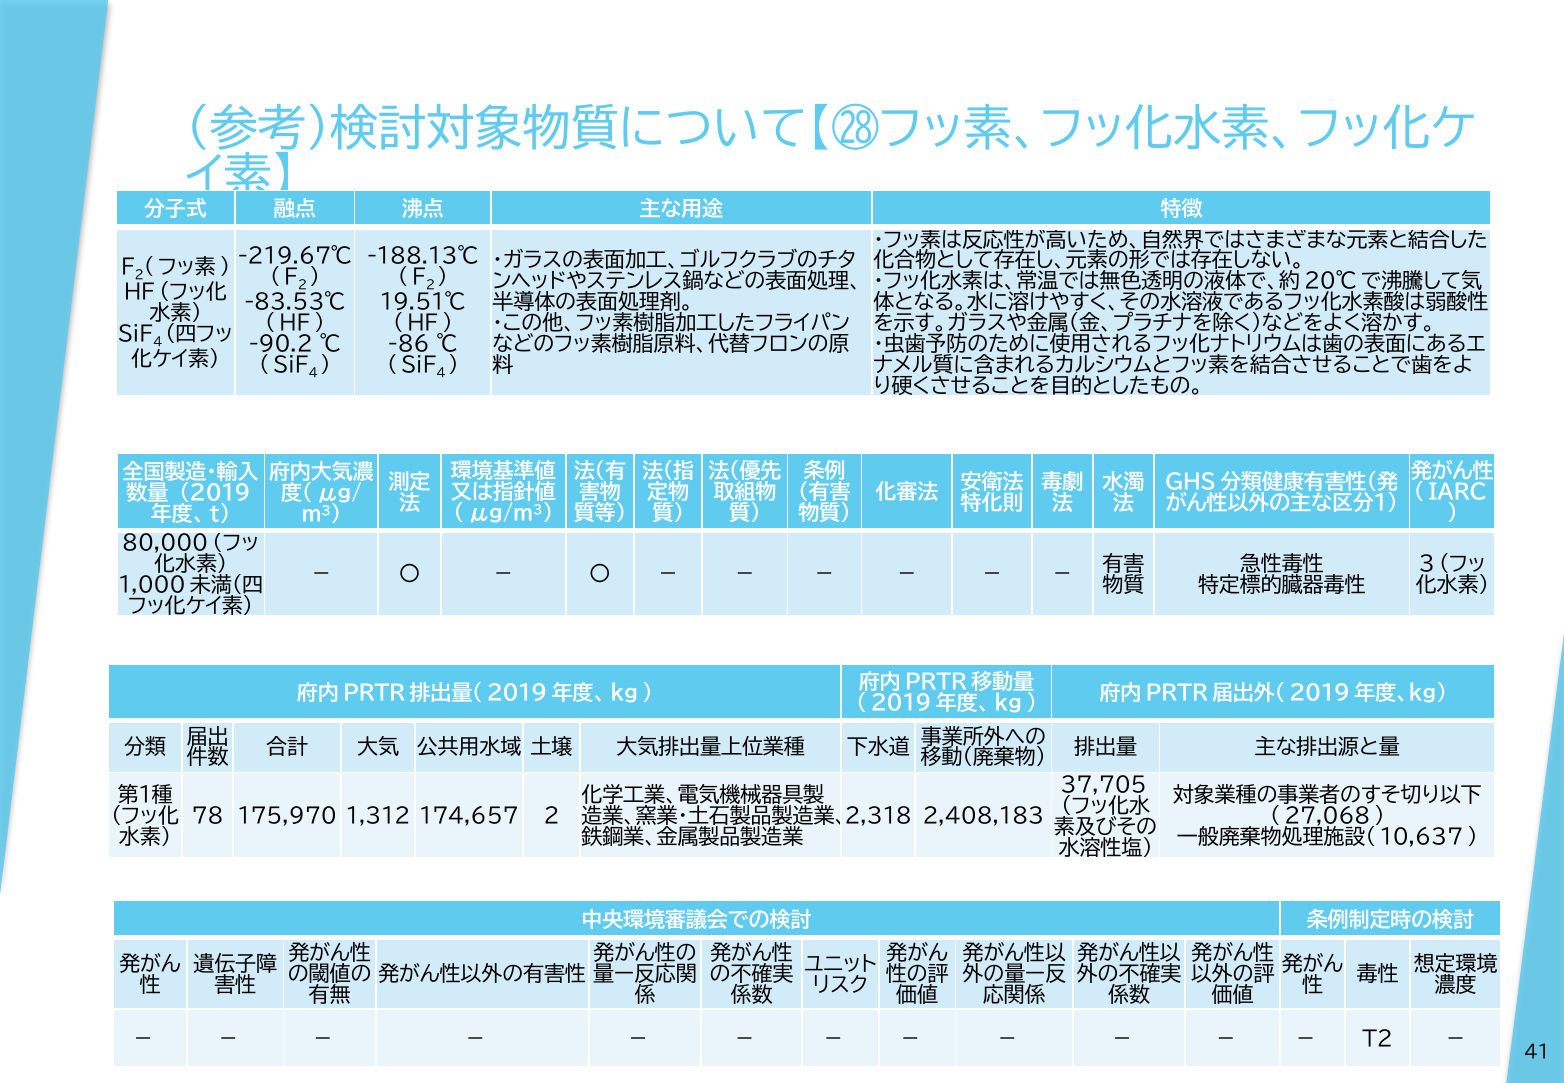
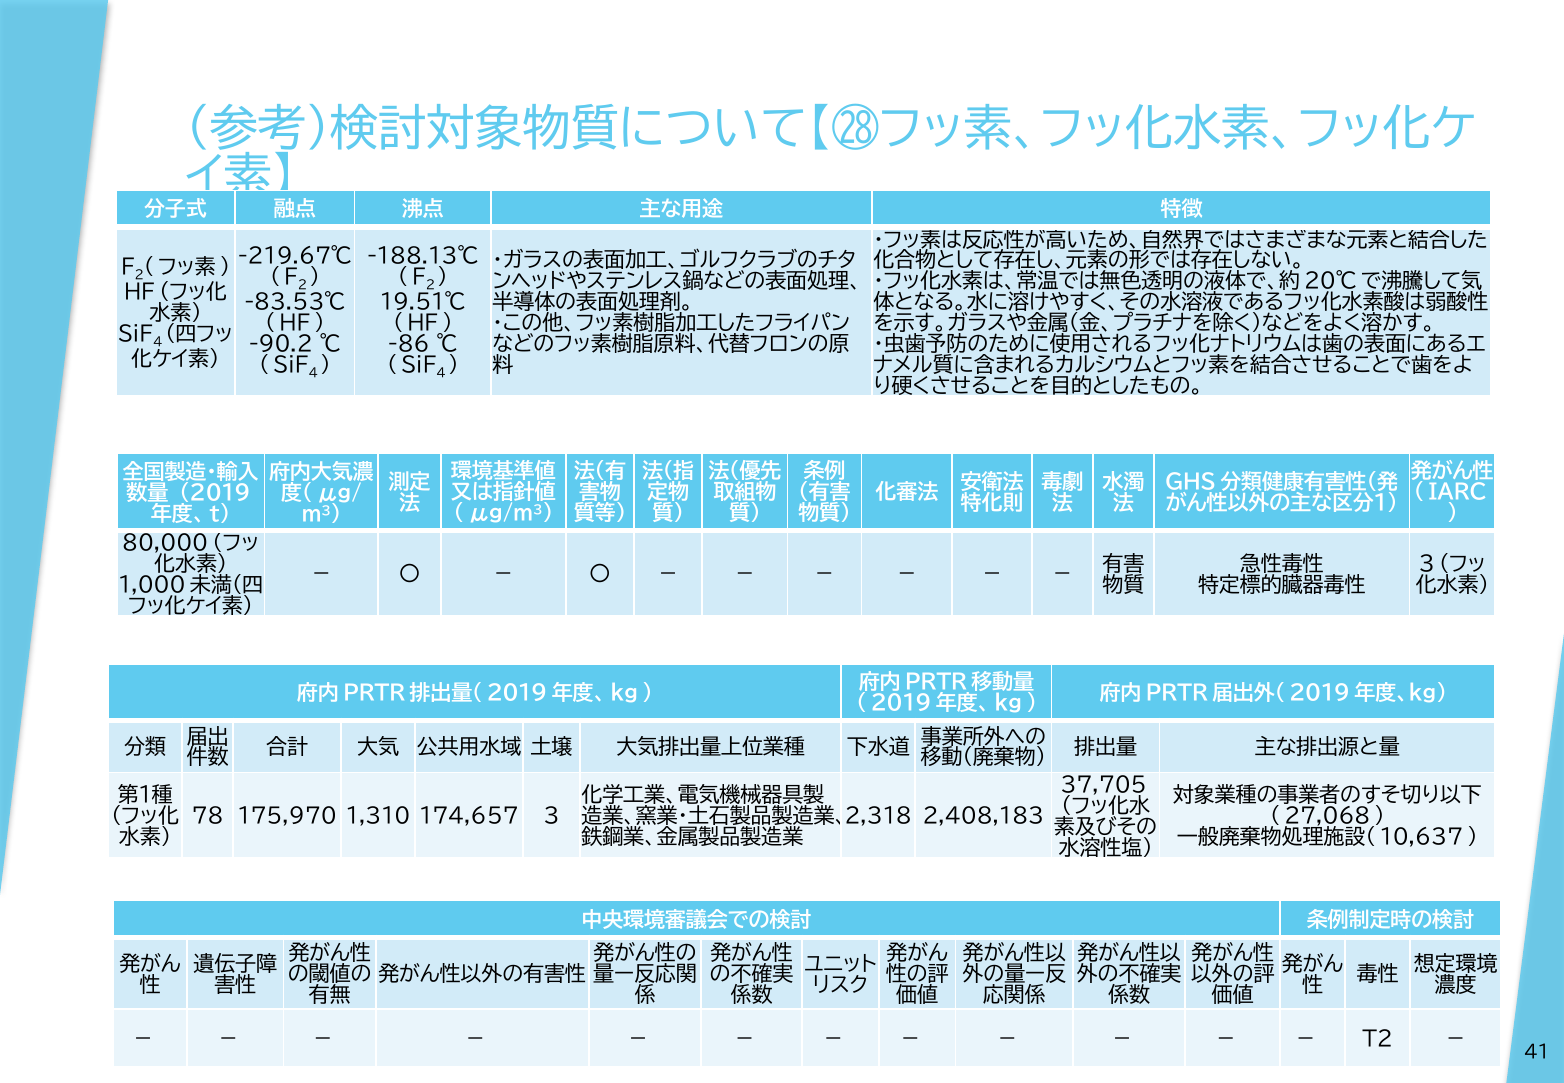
1,312: 1,312 -> 1,310
174,657 2: 2 -> 3
